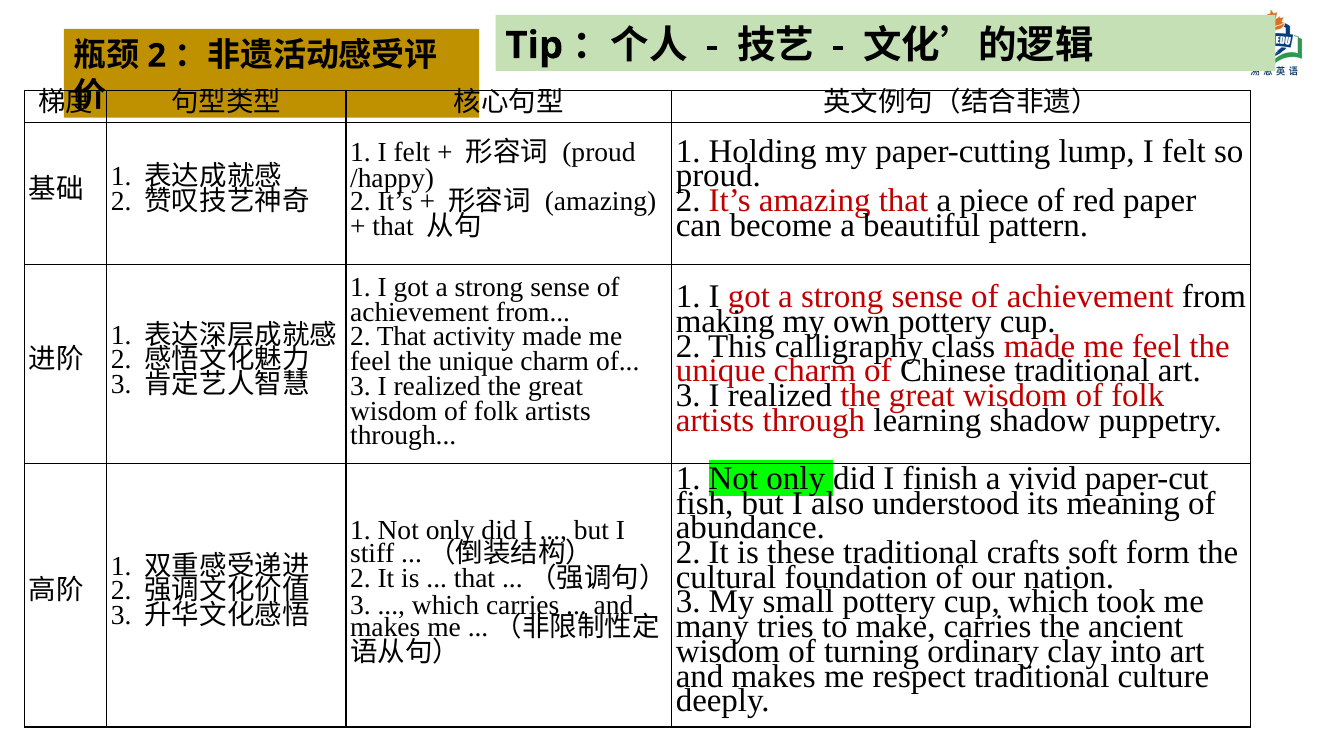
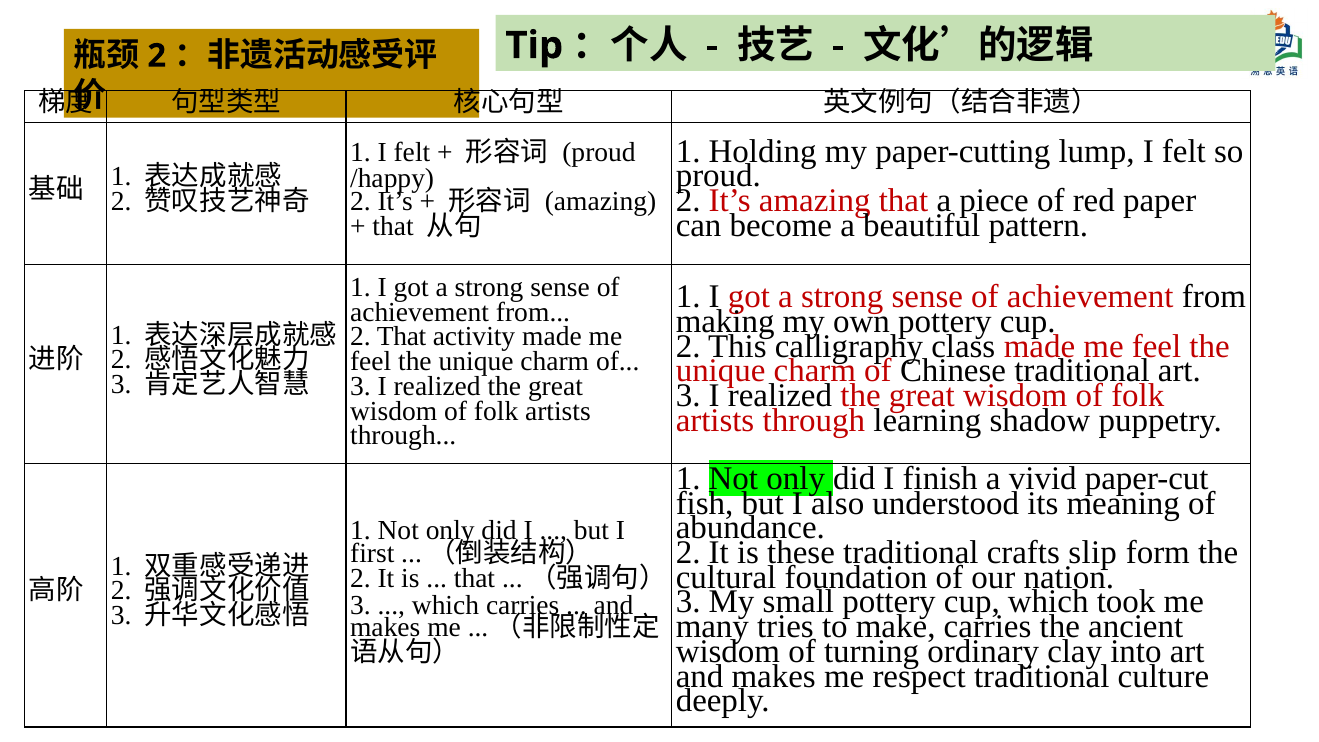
soft: soft -> slip
stiff: stiff -> first
